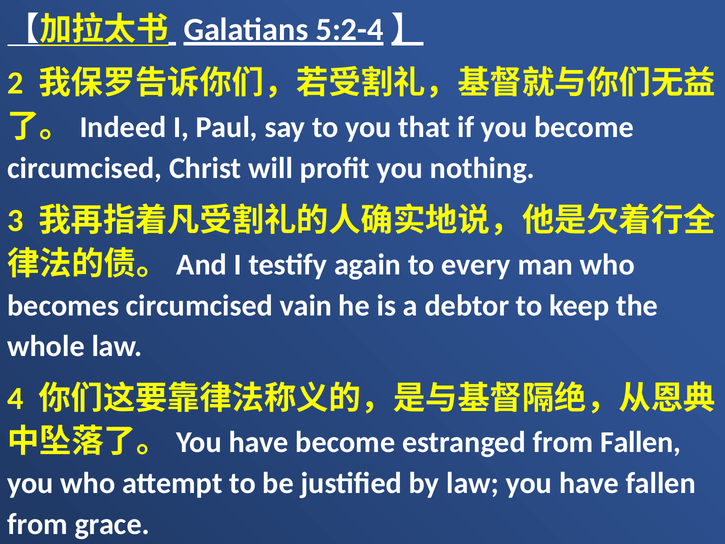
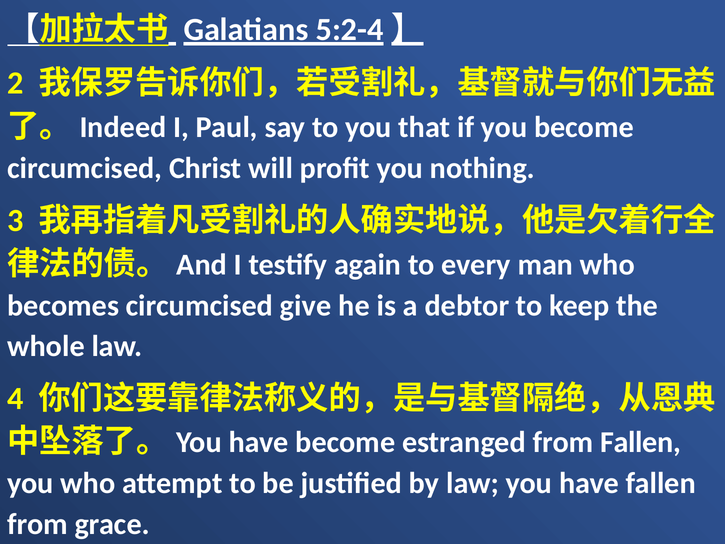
vain: vain -> give
